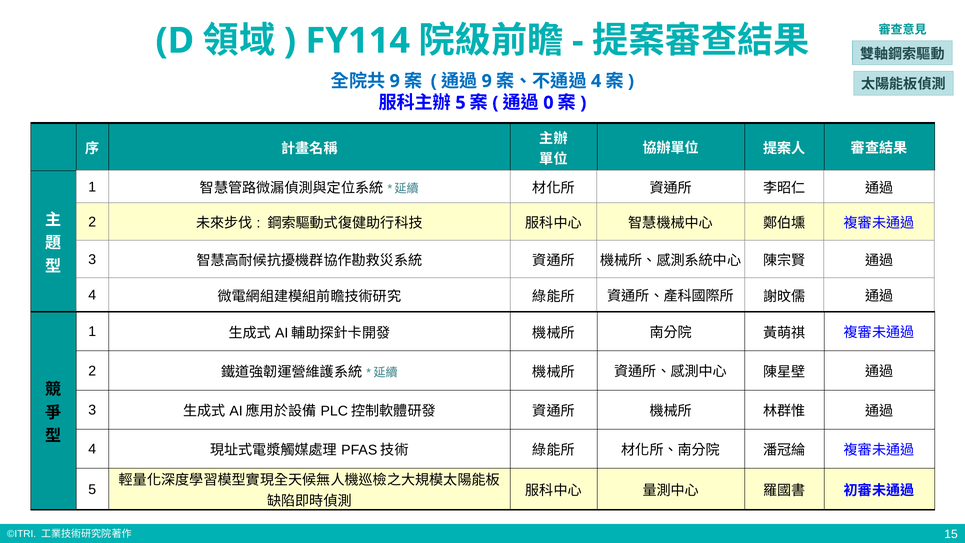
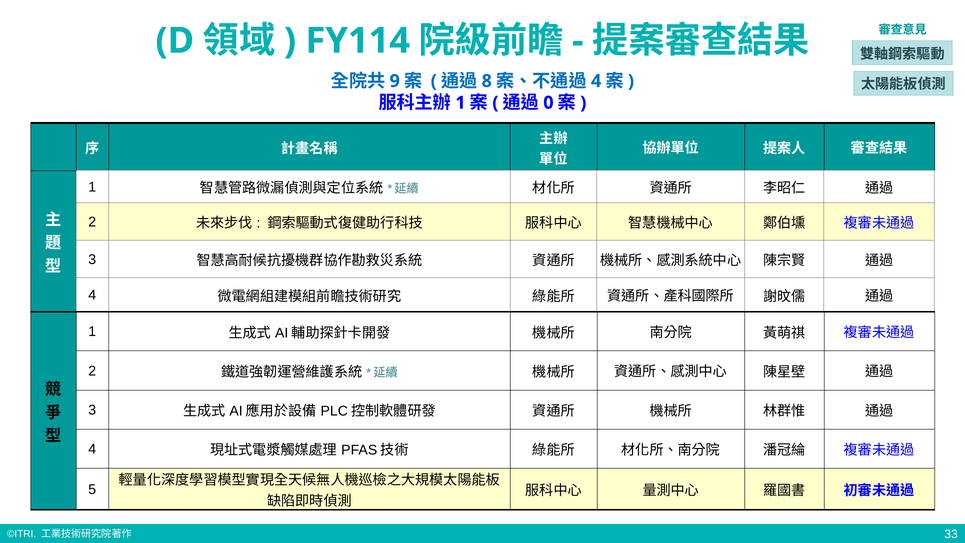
9 at (487, 81): 9 -> 8
5 at (461, 103): 5 -> 1
15: 15 -> 33
